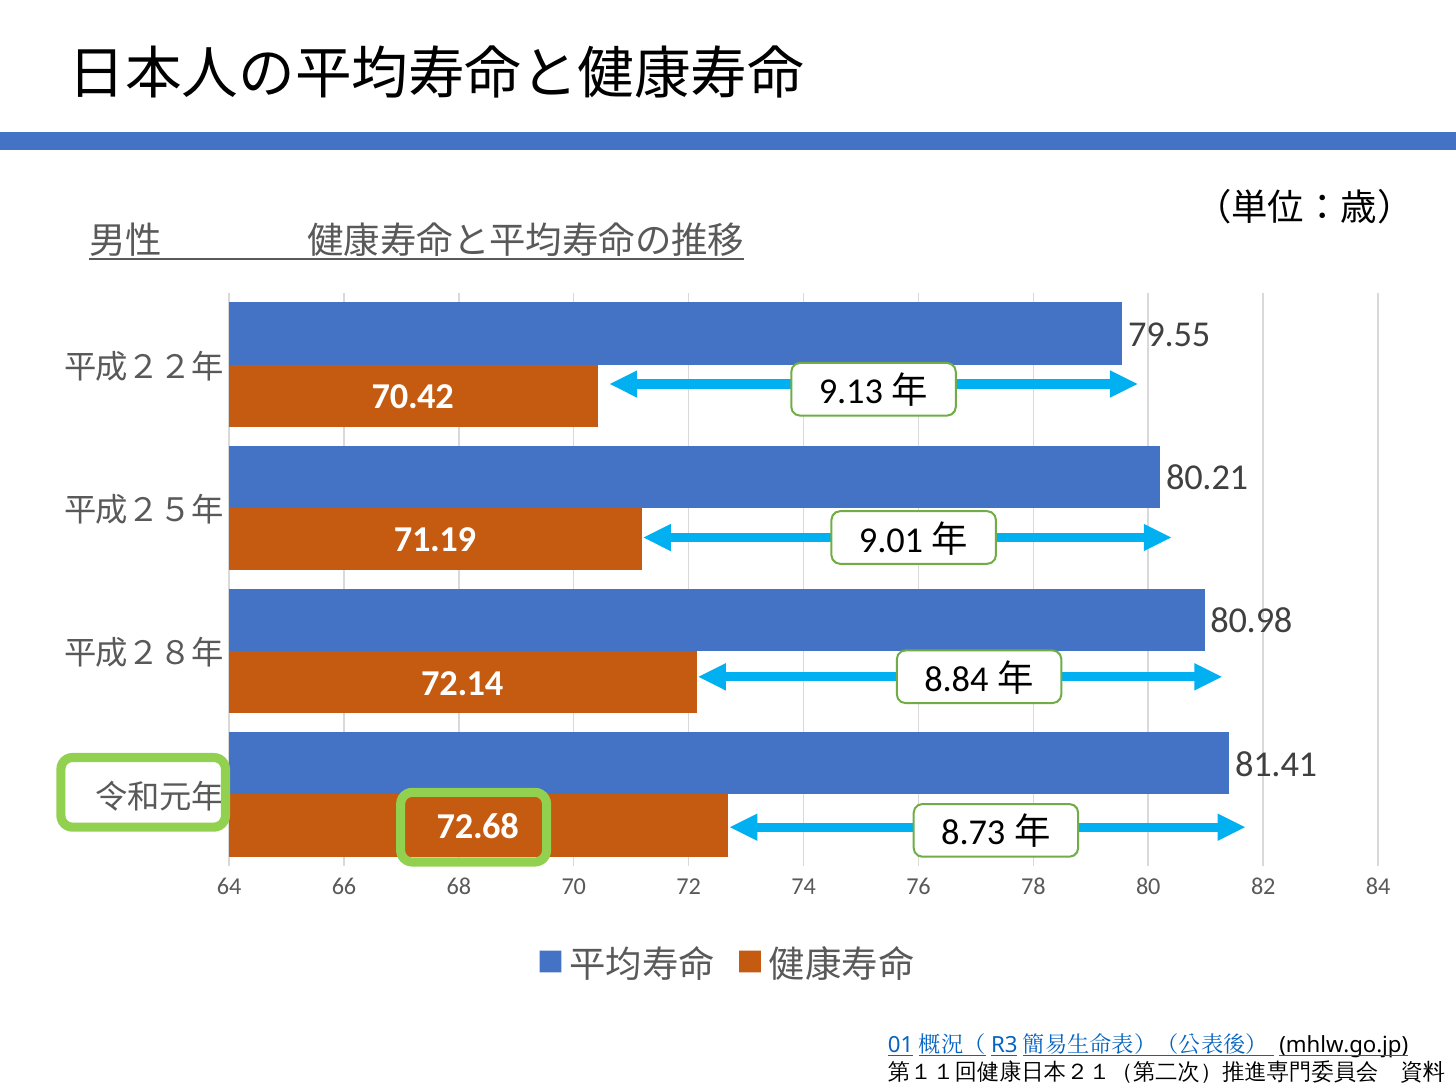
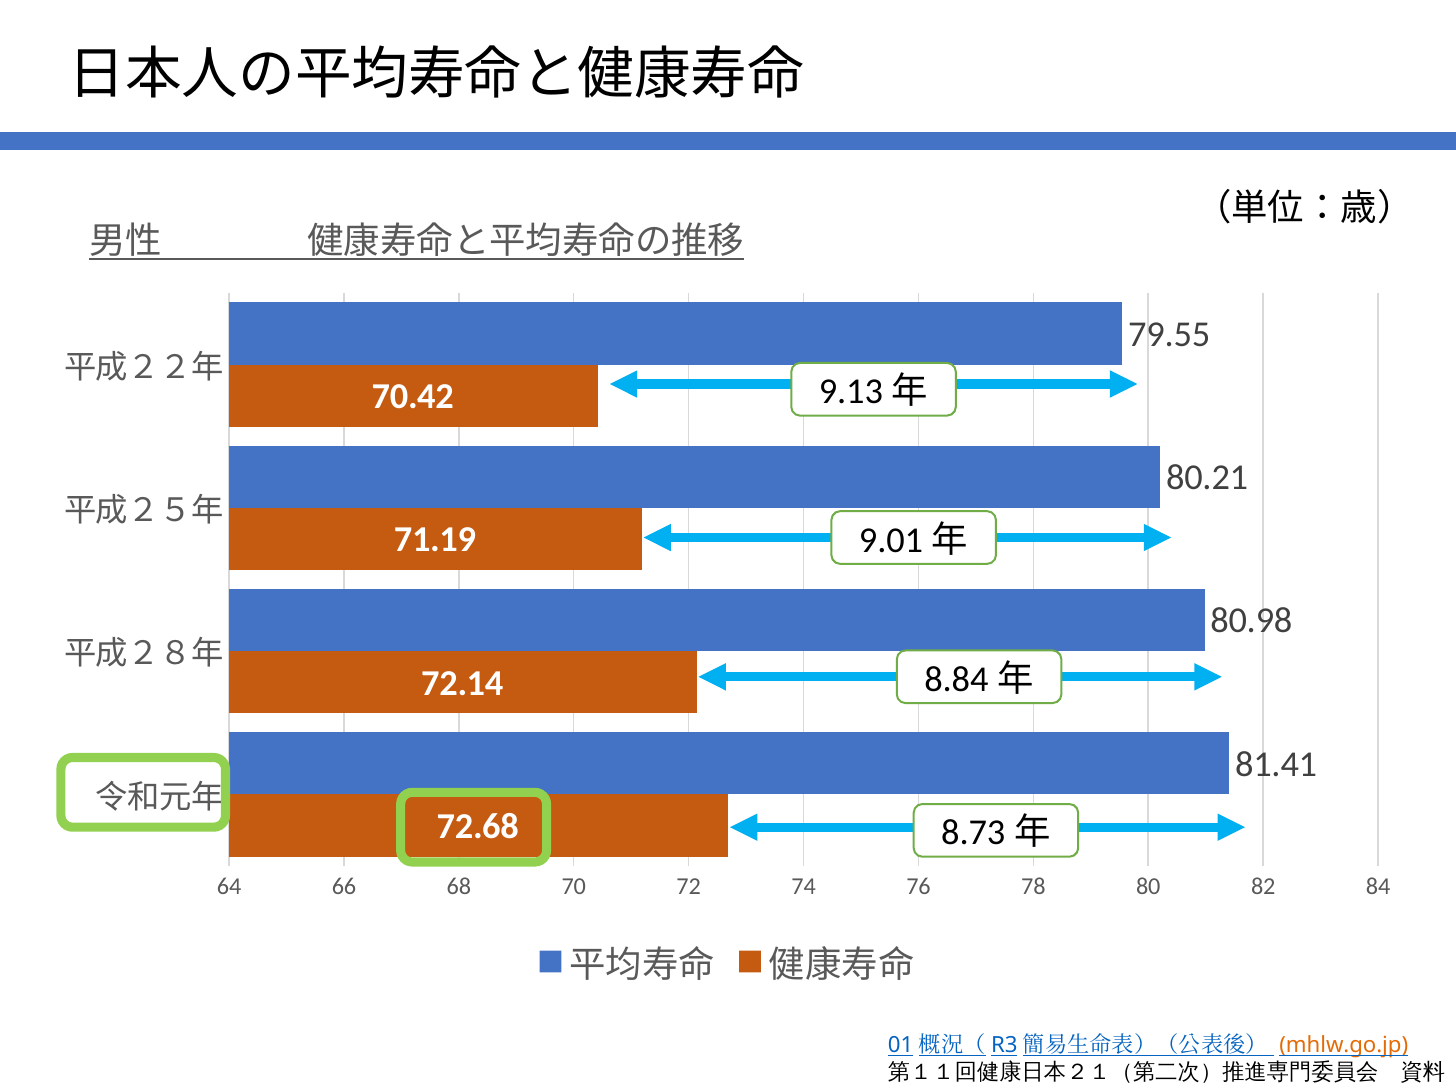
mhlw.go.jp colour: black -> orange
